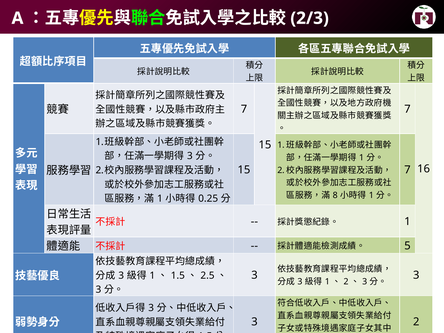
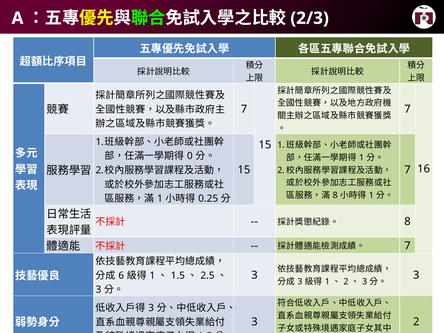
3 at (190, 156): 3 -> 0
1 at (407, 222): 1 -> 8
5 at (407, 246): 5 -> 7
3 at (121, 275): 3 -> 6
